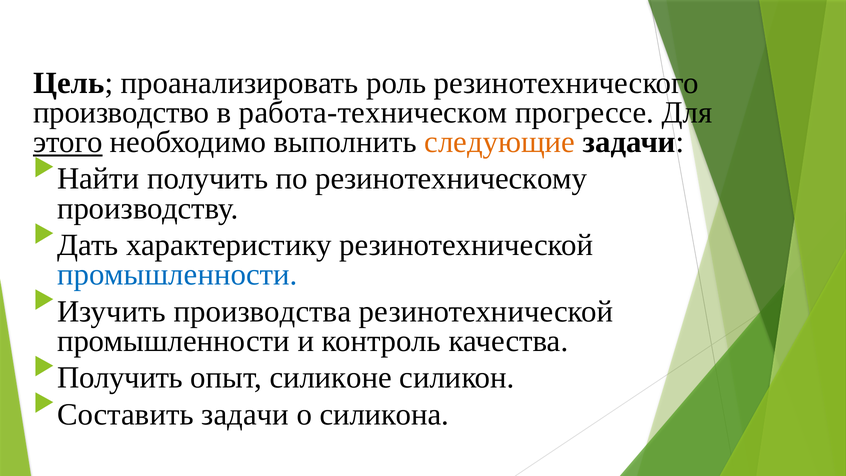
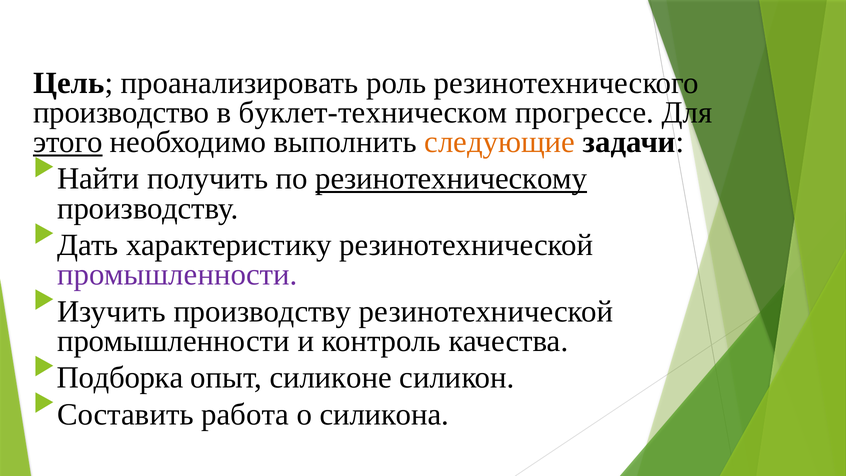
работа-техническом: работа-техническом -> буклет-техническом
резинотехническому underline: none -> present
промышленности at (177, 275) colour: blue -> purple
Изучить производства: производства -> производству
Получить at (120, 378): Получить -> Подборка
Составить задачи: задачи -> работа
